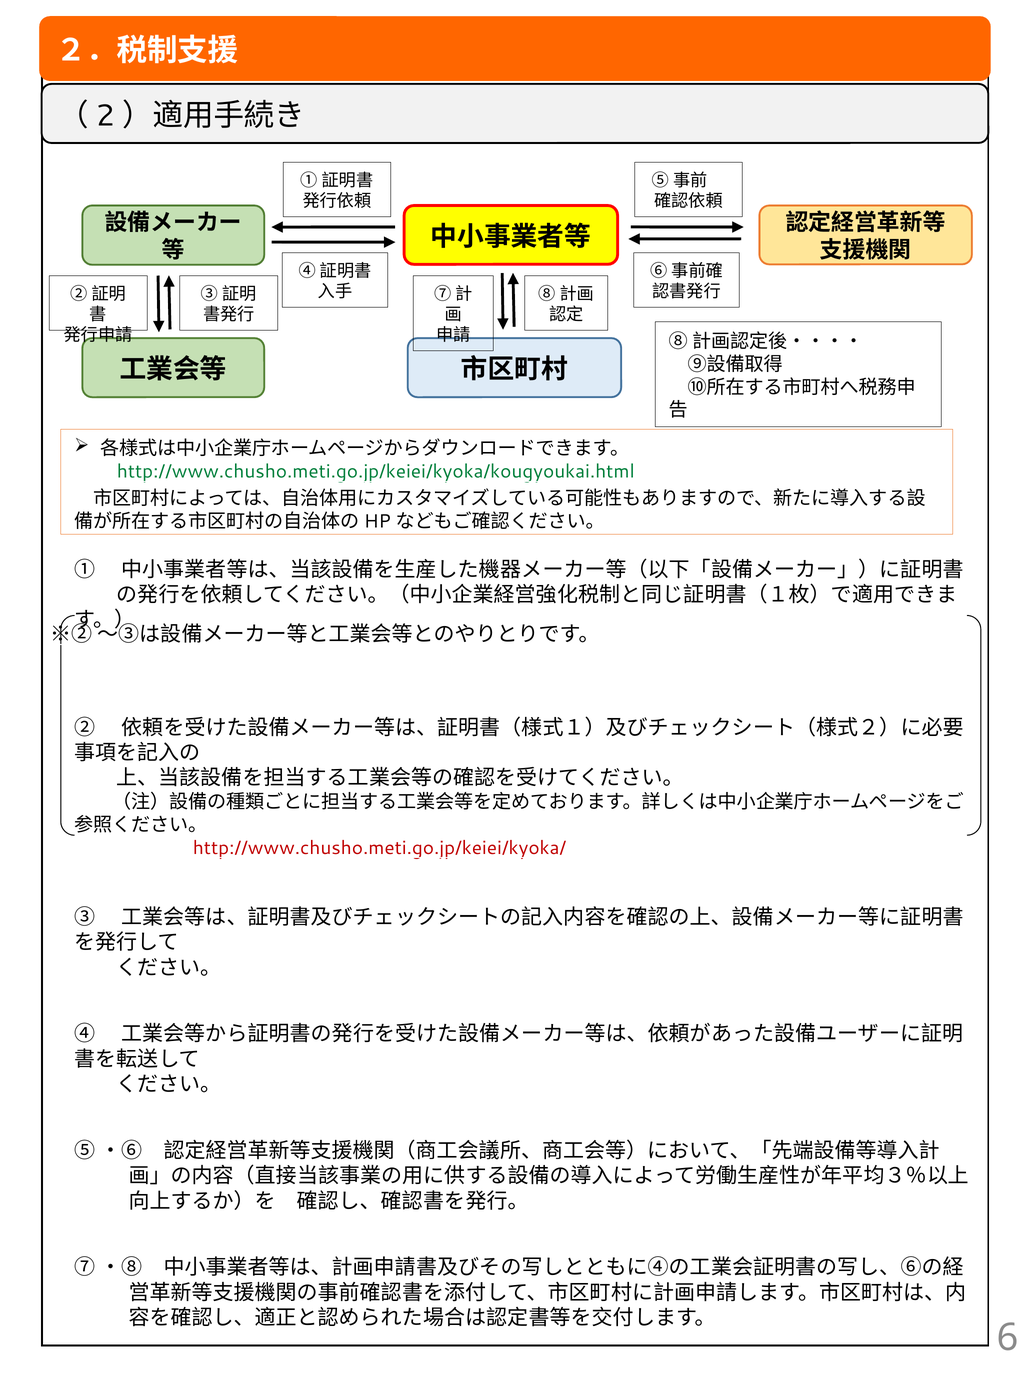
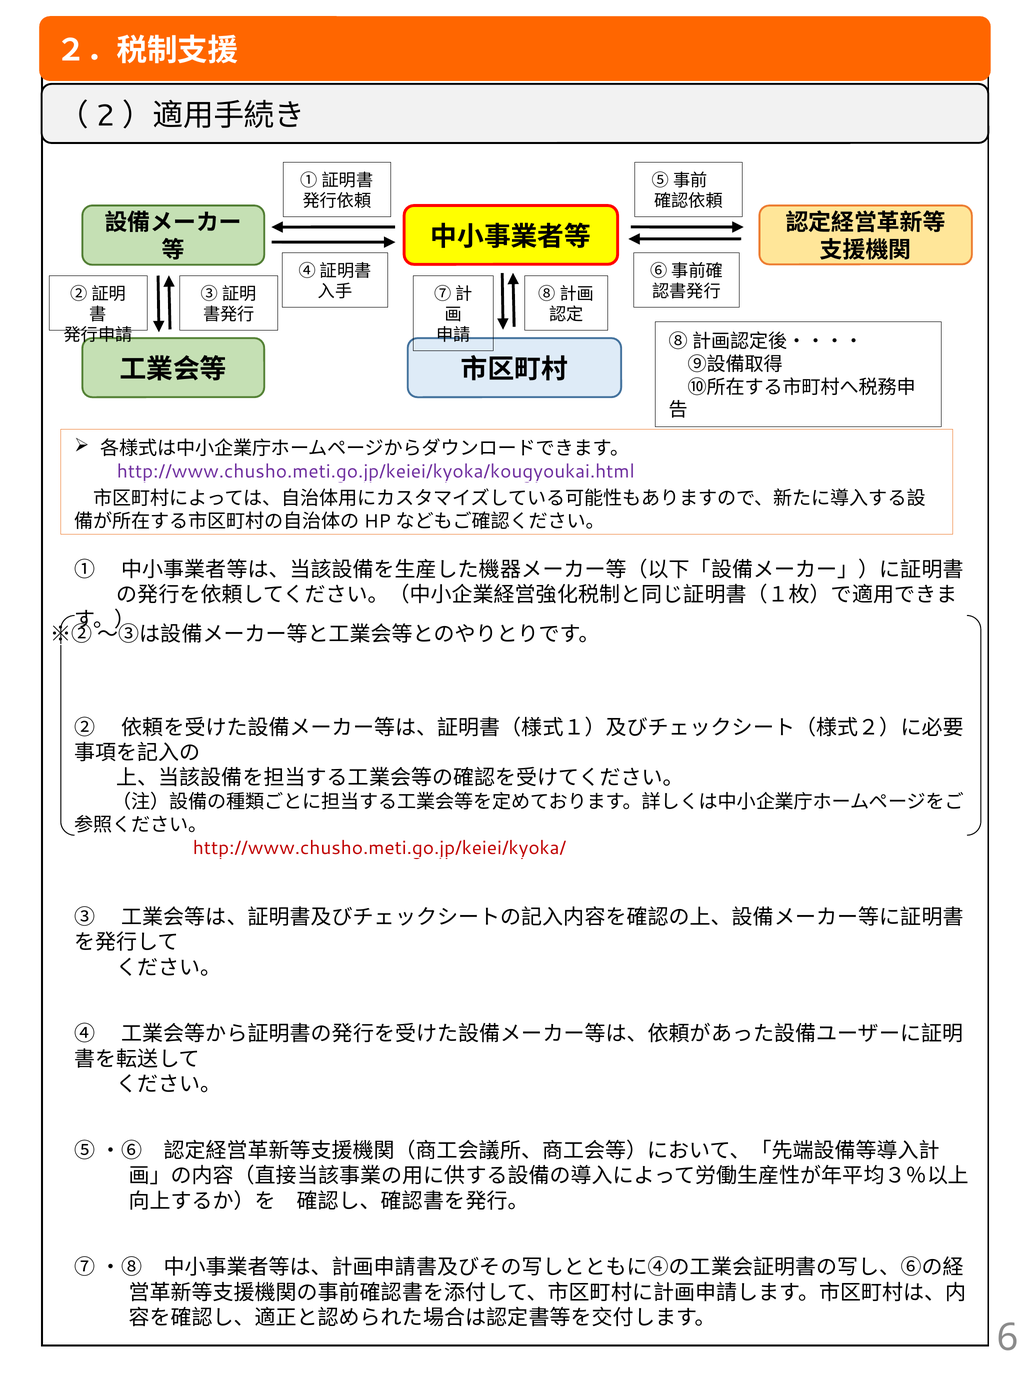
http://www.chusho.meti.go.jp/keiei/kyoka/kougyoukai.html colour: green -> purple
